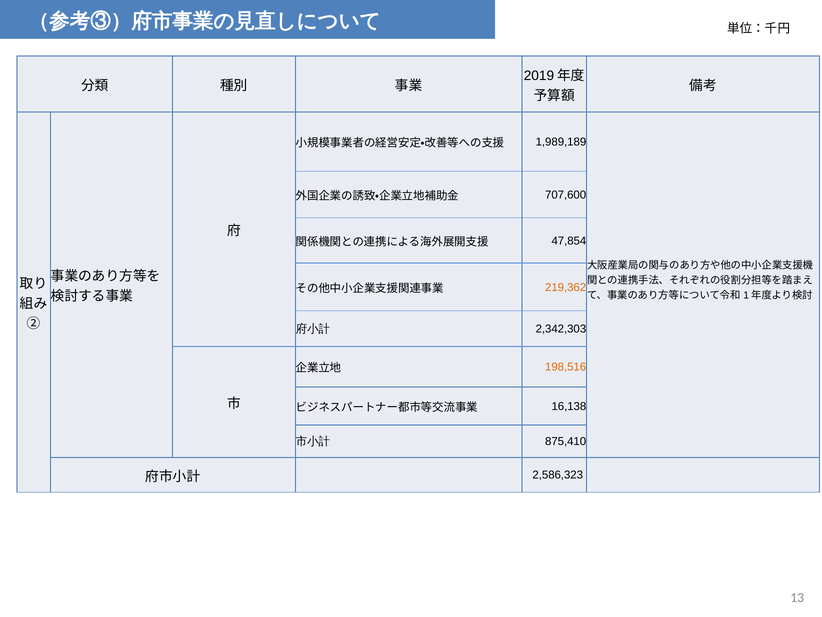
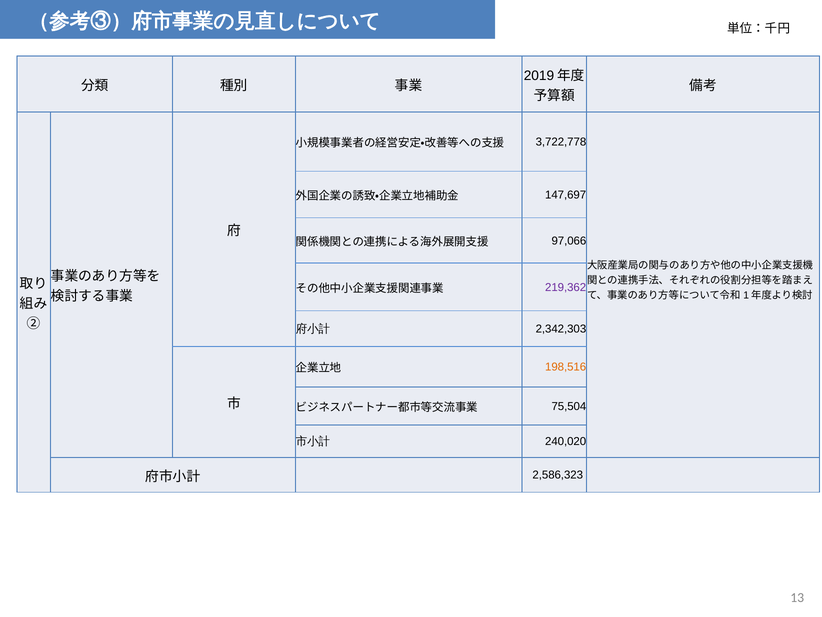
1,989,189: 1,989,189 -> 3,722,778
707,600: 707,600 -> 147,697
47,854: 47,854 -> 97,066
219,362 colour: orange -> purple
16,138: 16,138 -> 75,504
875,410: 875,410 -> 240,020
